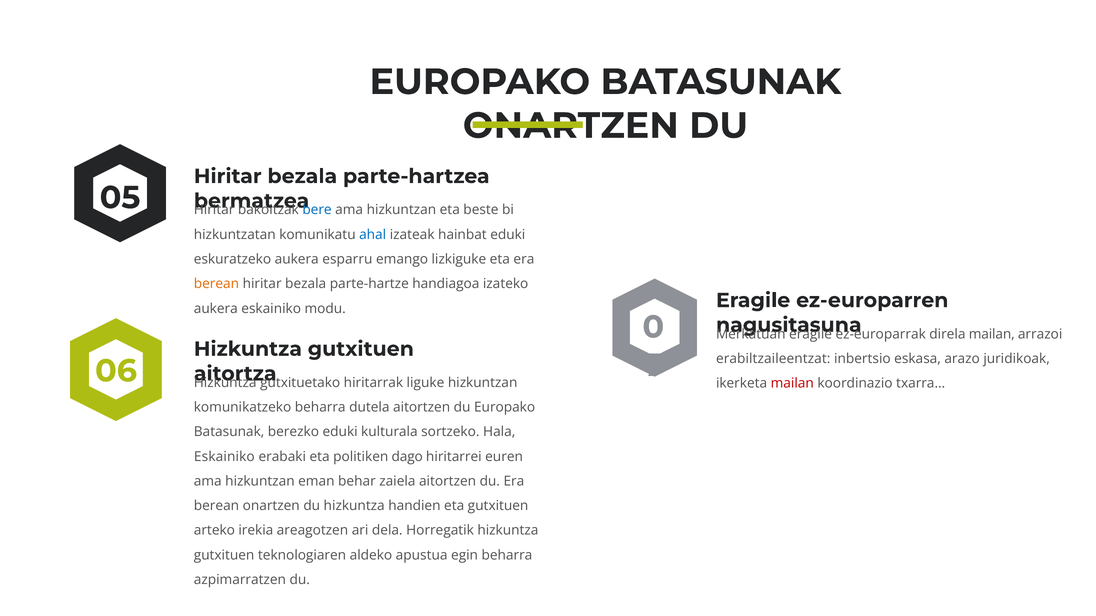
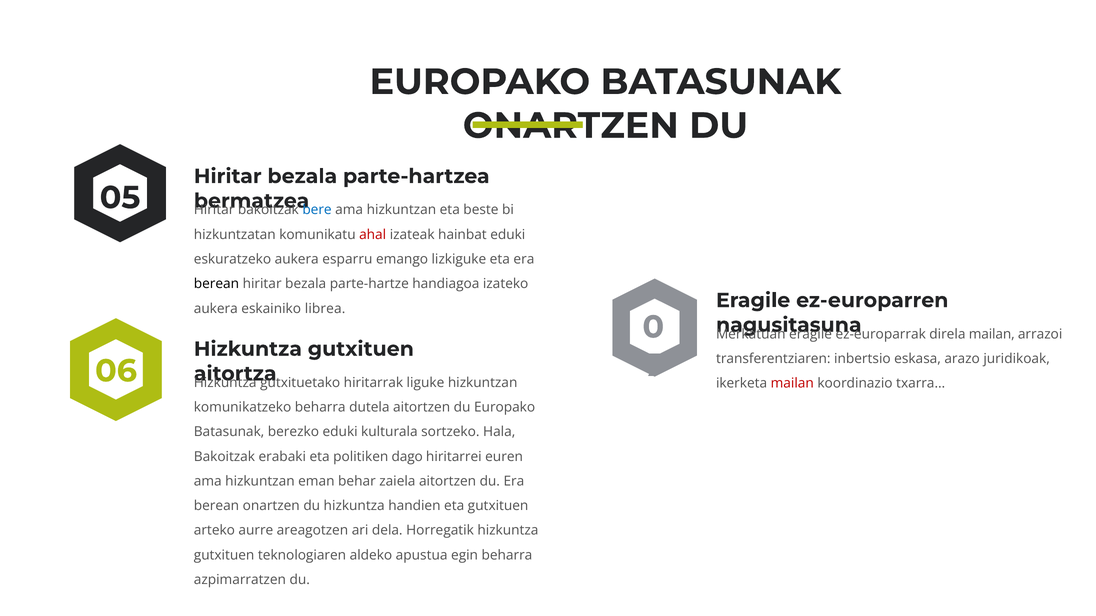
ahal colour: blue -> red
berean at (216, 284) colour: orange -> black
modu: modu -> librea
erabiltzaileentzat: erabiltzaileentzat -> transferentziaren
Eskainiko at (224, 457): Eskainiko -> Bakoitzak
irekia: irekia -> aurre
